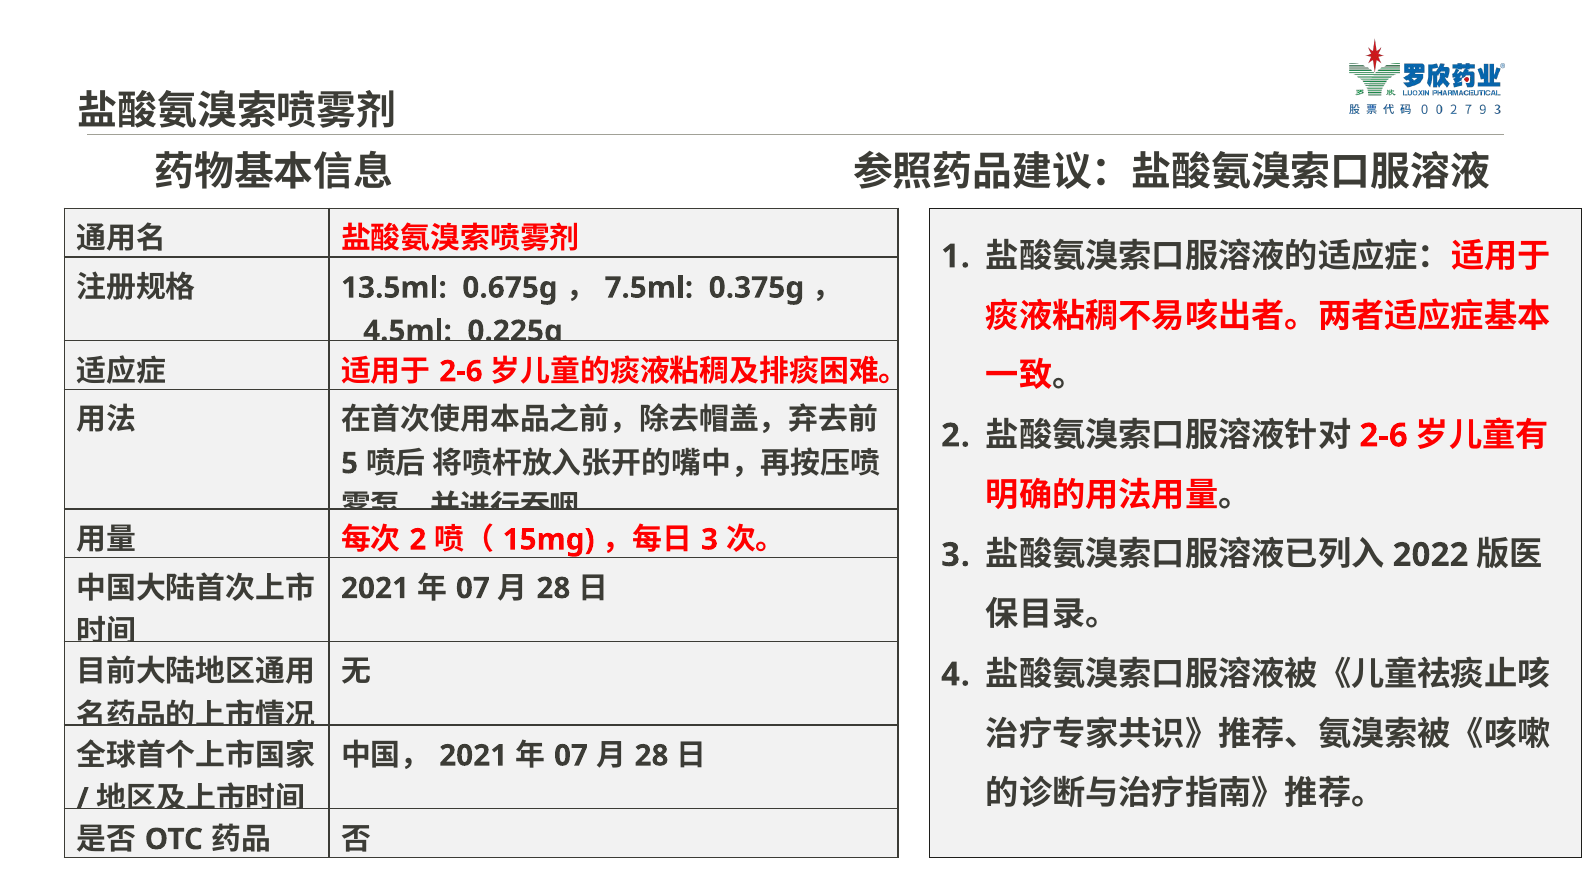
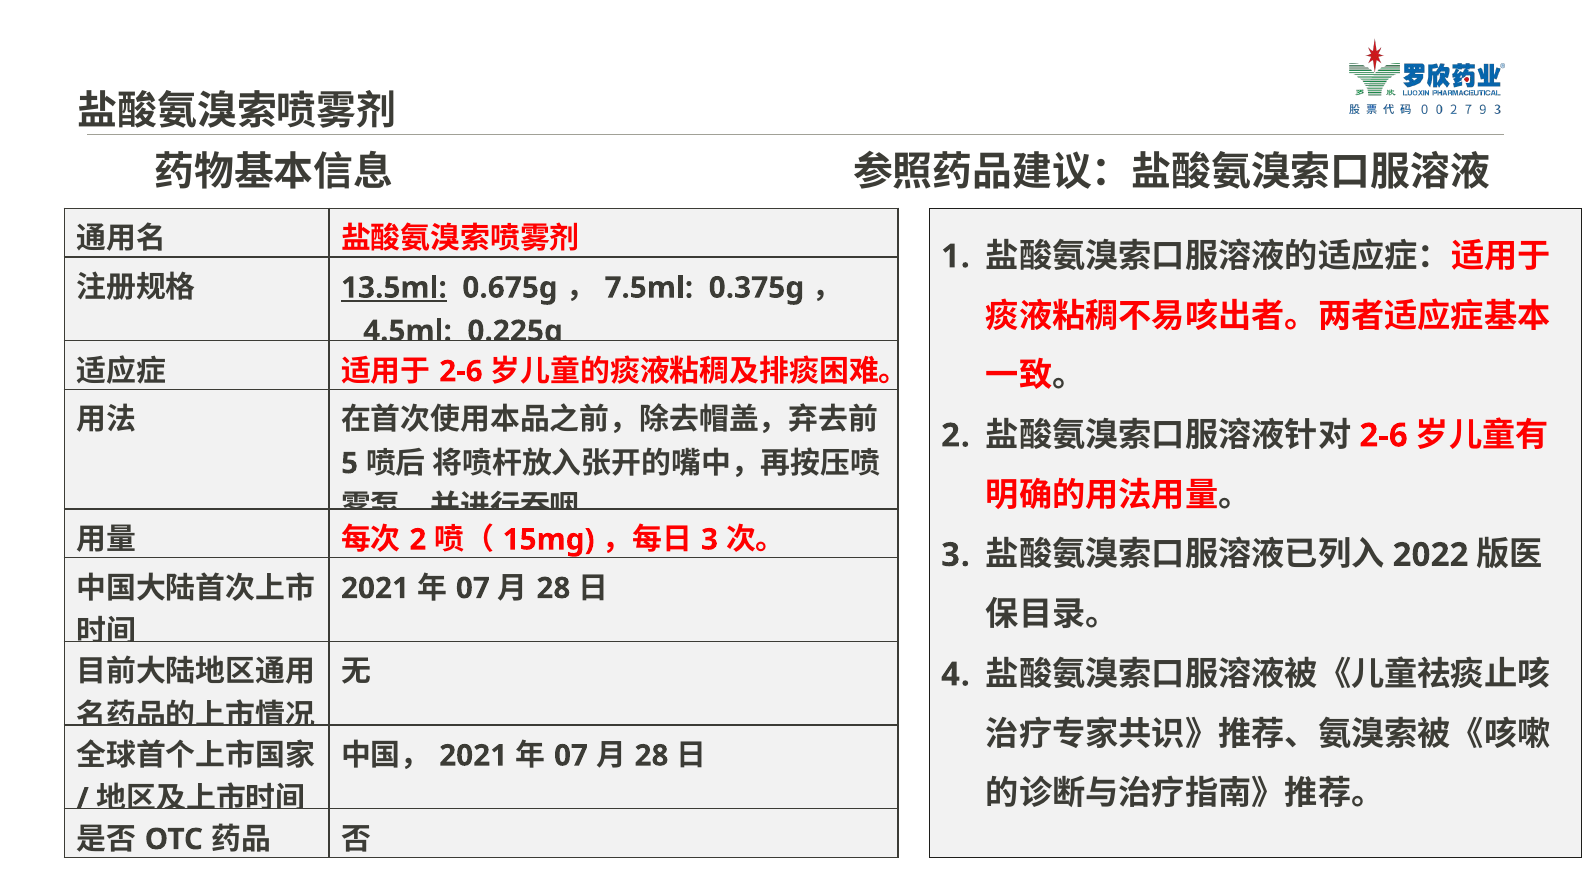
13.5ml underline: none -> present
